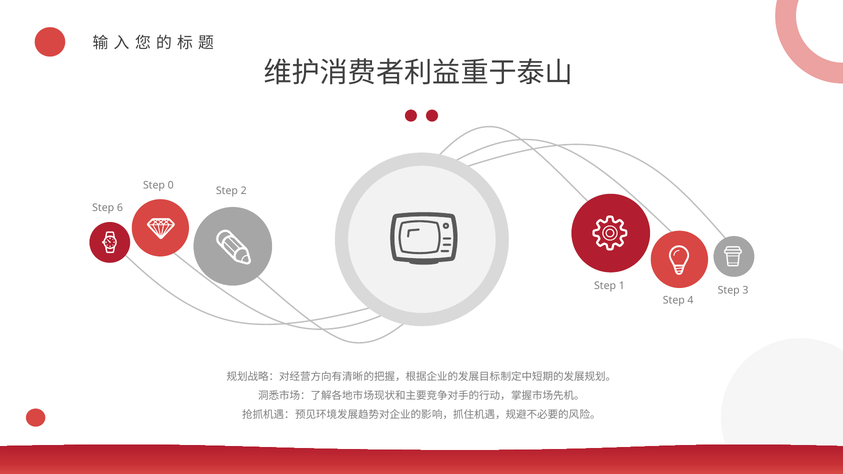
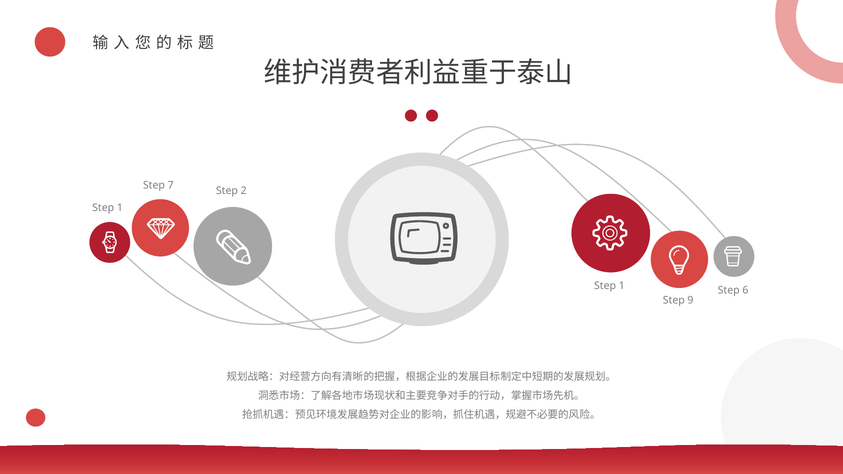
0: 0 -> 7
6 at (120, 208): 6 -> 1
3: 3 -> 6
4: 4 -> 9
